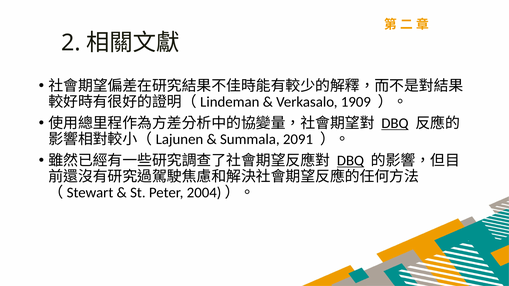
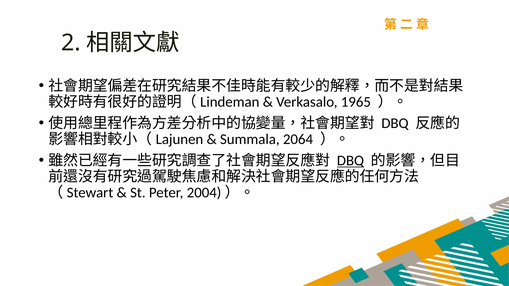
1909: 1909 -> 1965
DBQ at (395, 123) underline: present -> none
2091: 2091 -> 2064
